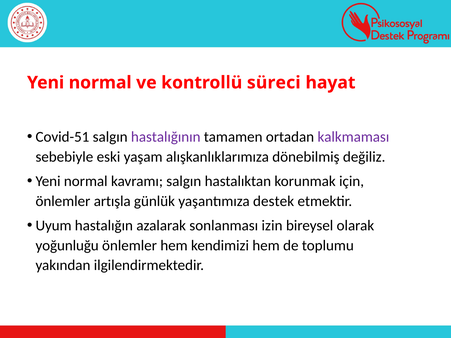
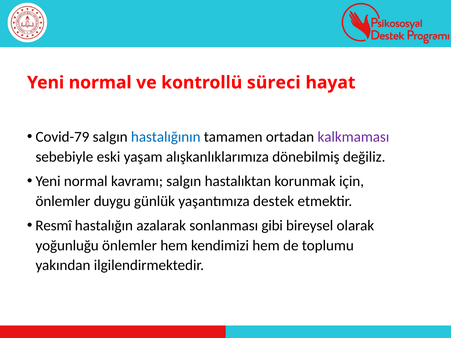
Covid-51: Covid-51 -> Covid-79
hastalığının colour: purple -> blue
artışla: artışla -> duygu
Uyum: Uyum -> Resmî
izin: izin -> gibi
